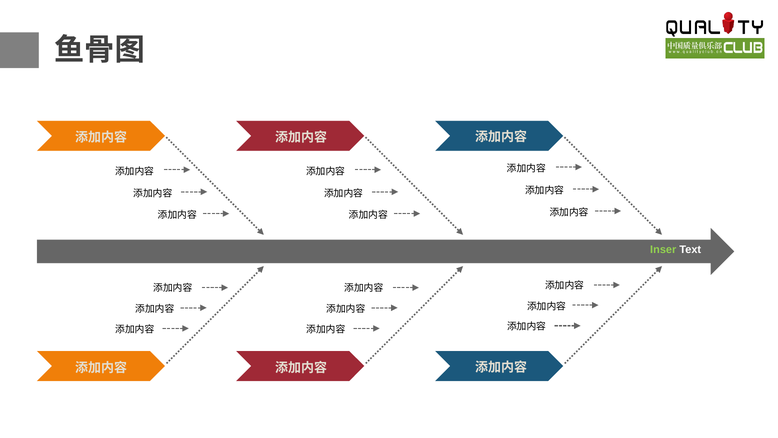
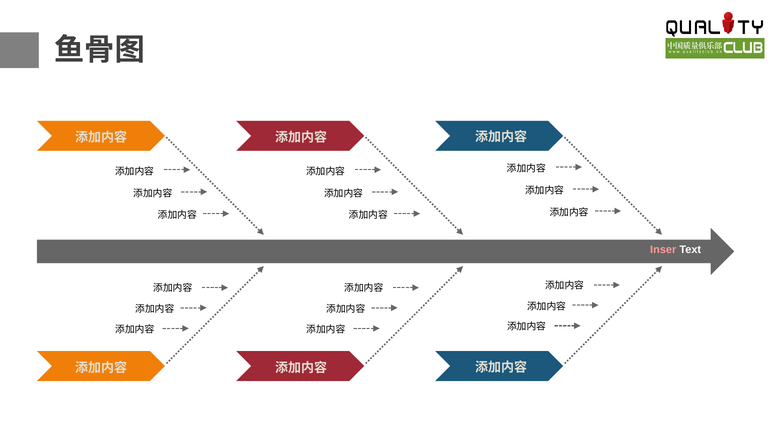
Inser colour: light green -> pink
